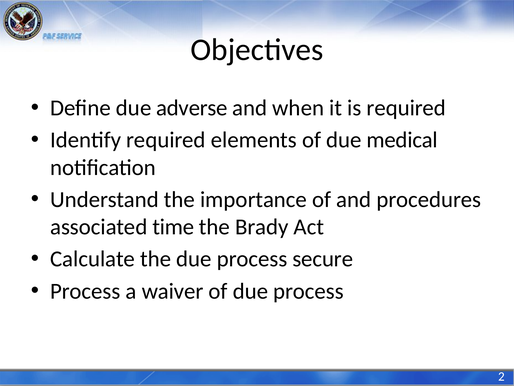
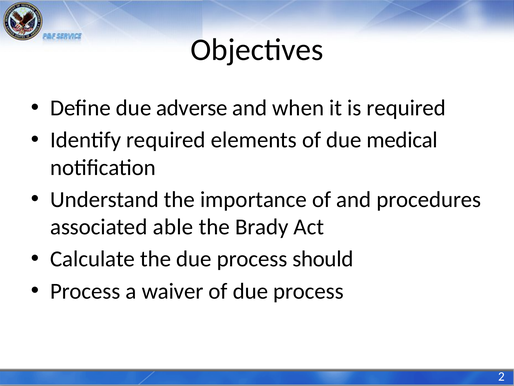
time: time -> able
secure: secure -> should
